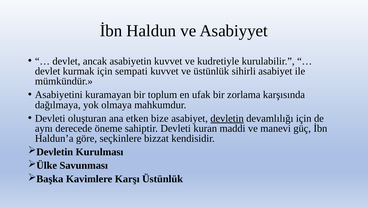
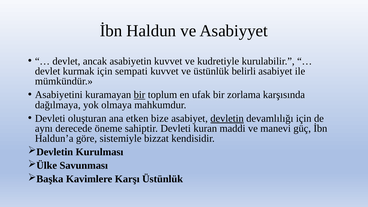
sihirli: sihirli -> belirli
bir at (139, 95) underline: none -> present
seçkinlere: seçkinlere -> sistemiyle
